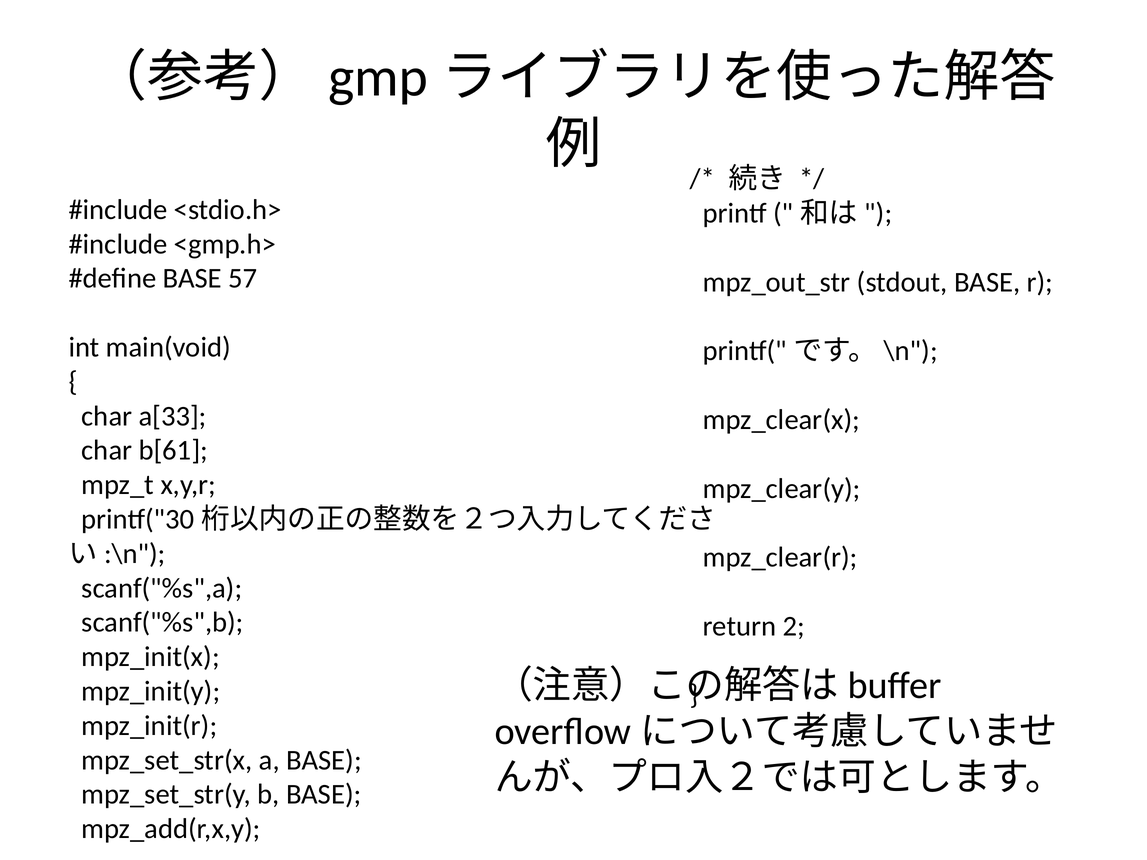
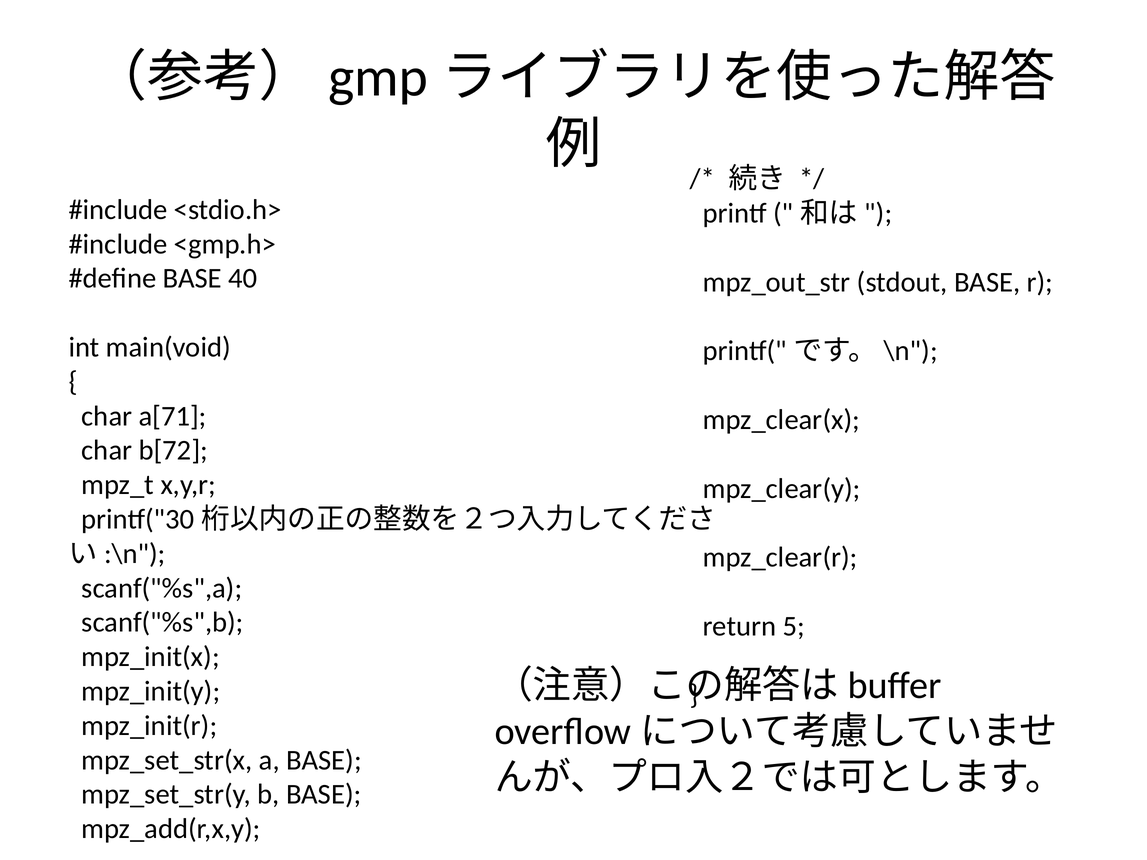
57: 57 -> 40
a[33: a[33 -> a[71
b[61: b[61 -> b[72
2: 2 -> 5
